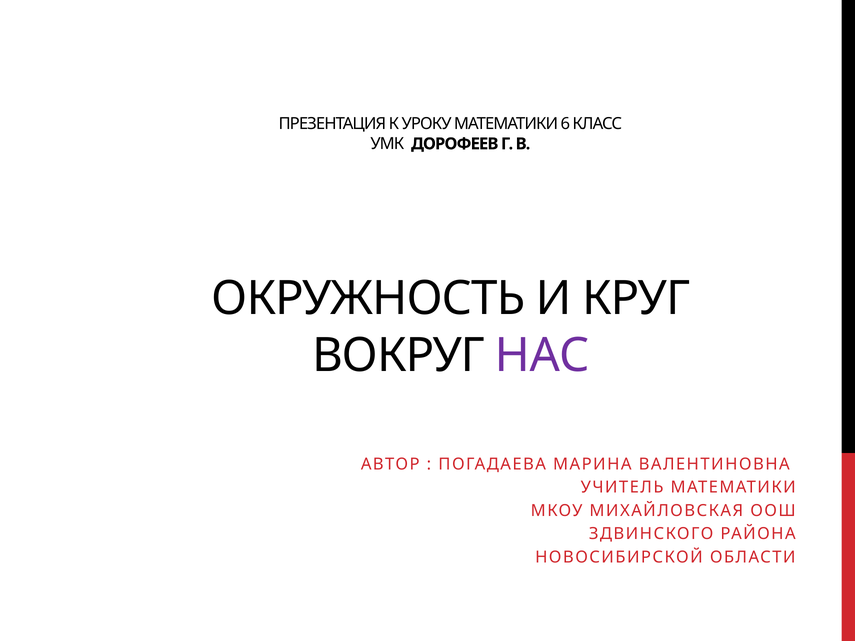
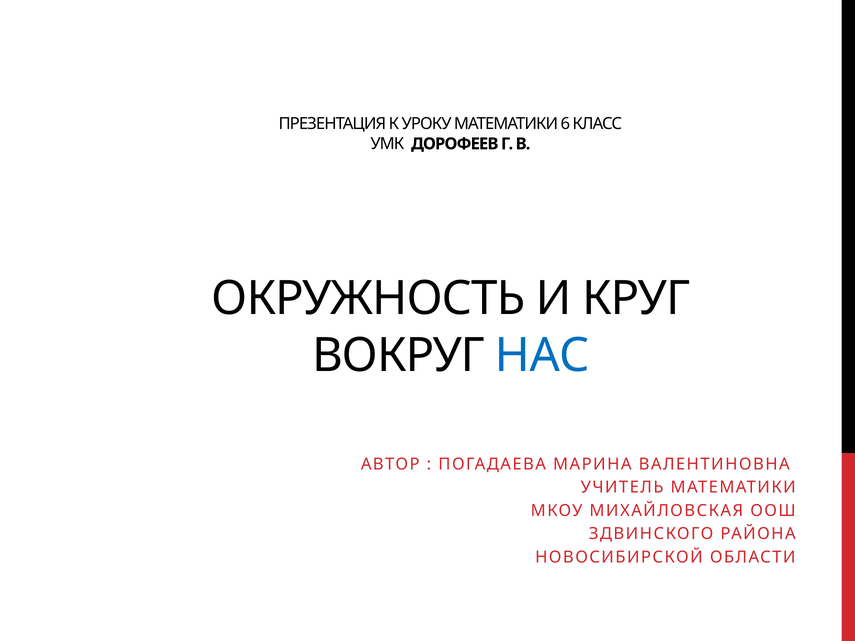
НАС colour: purple -> blue
